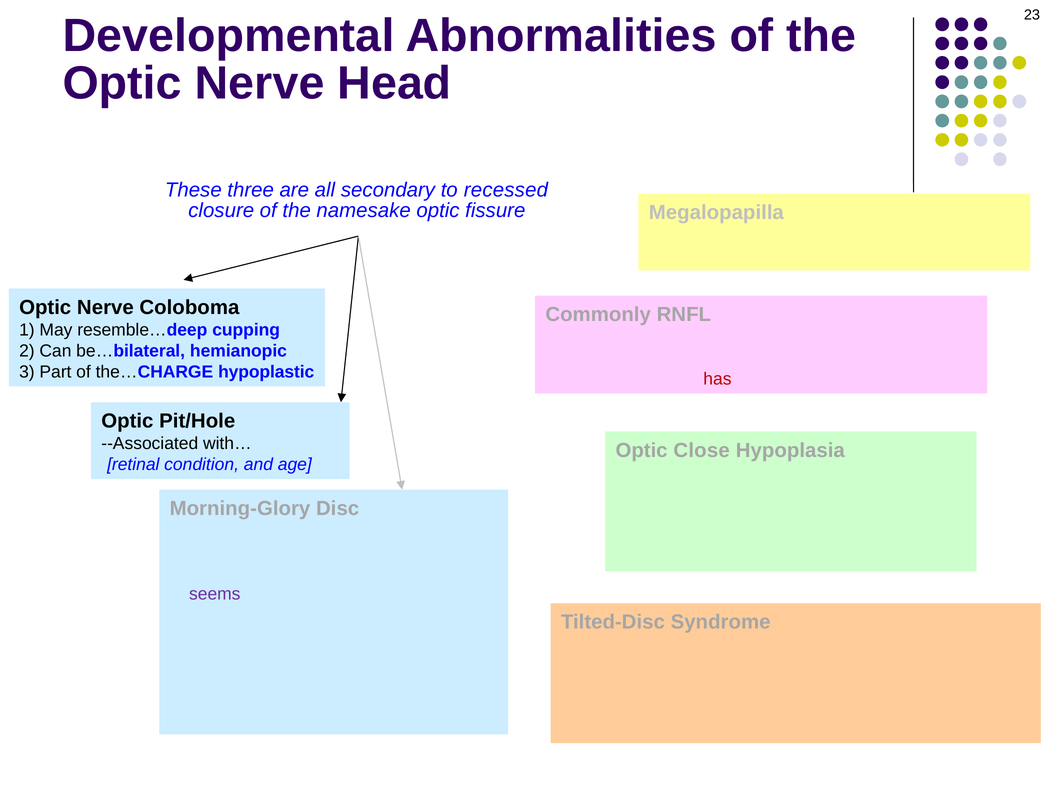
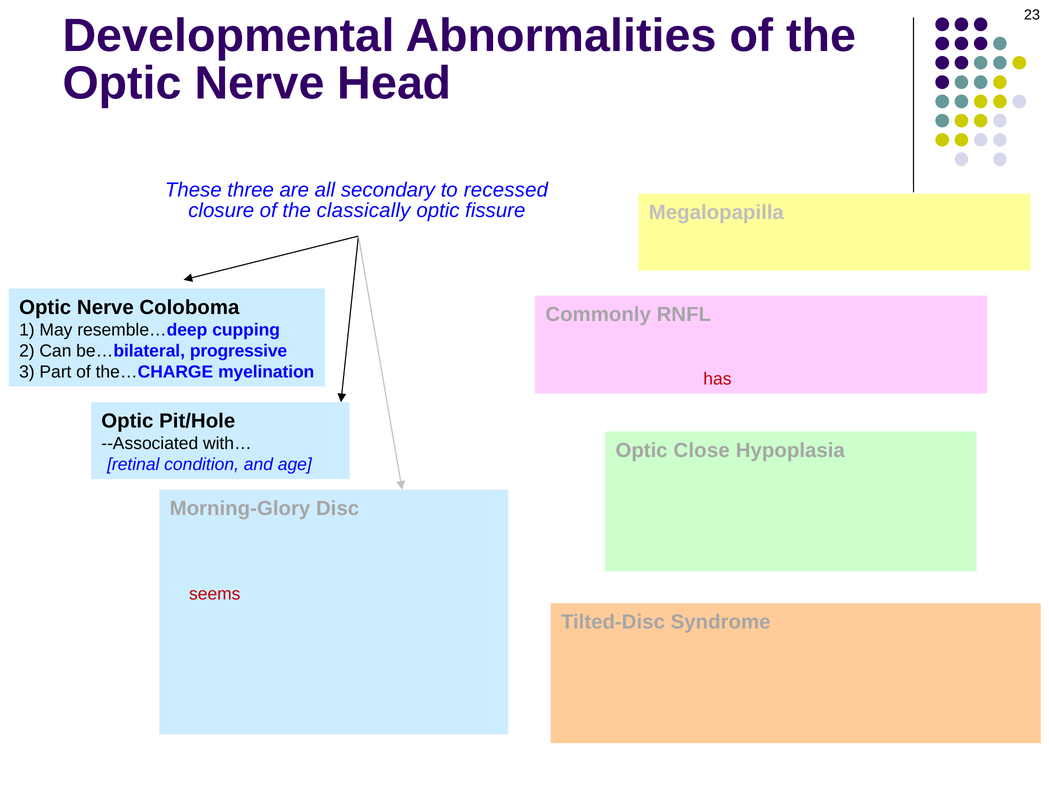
the namesake: namesake -> classically
hemianopic: hemianopic -> progressive
hypoplastic: hypoplastic -> myelination
seems at (215, 594) colour: purple -> red
